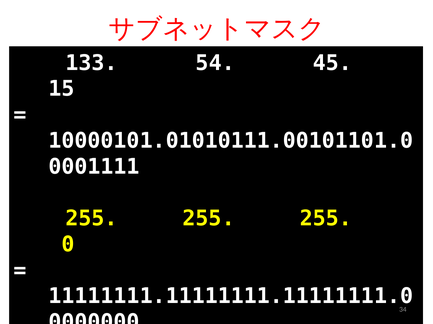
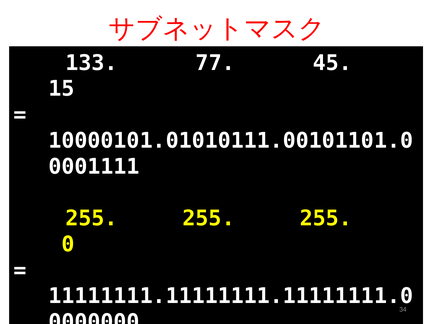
54: 54 -> 77
